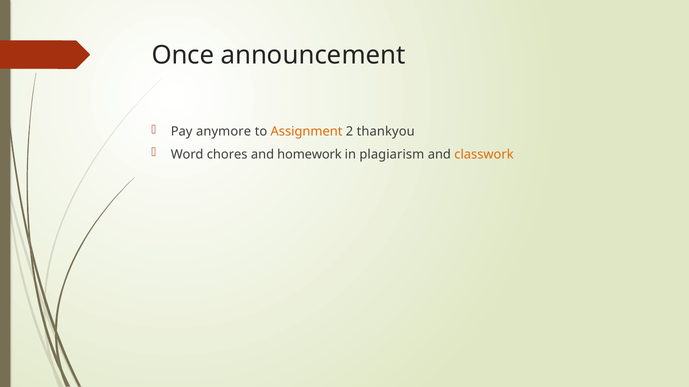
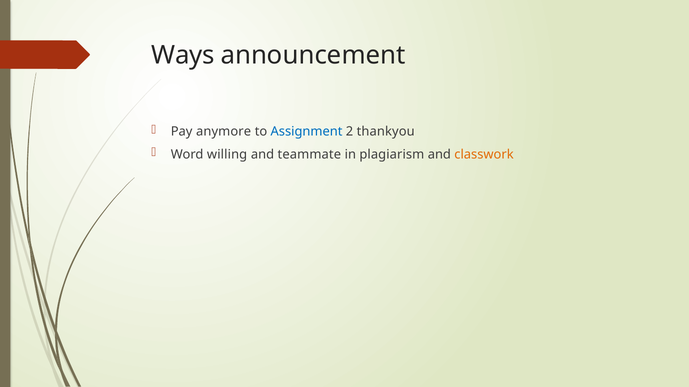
Once: Once -> Ways
Assignment colour: orange -> blue
chores: chores -> willing
homework: homework -> teammate
